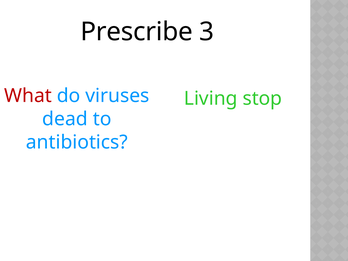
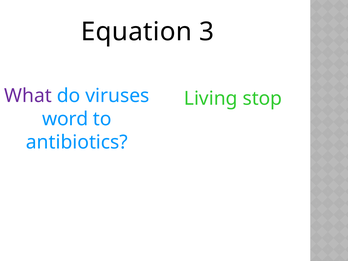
Prescribe: Prescribe -> Equation
What colour: red -> purple
dead: dead -> word
